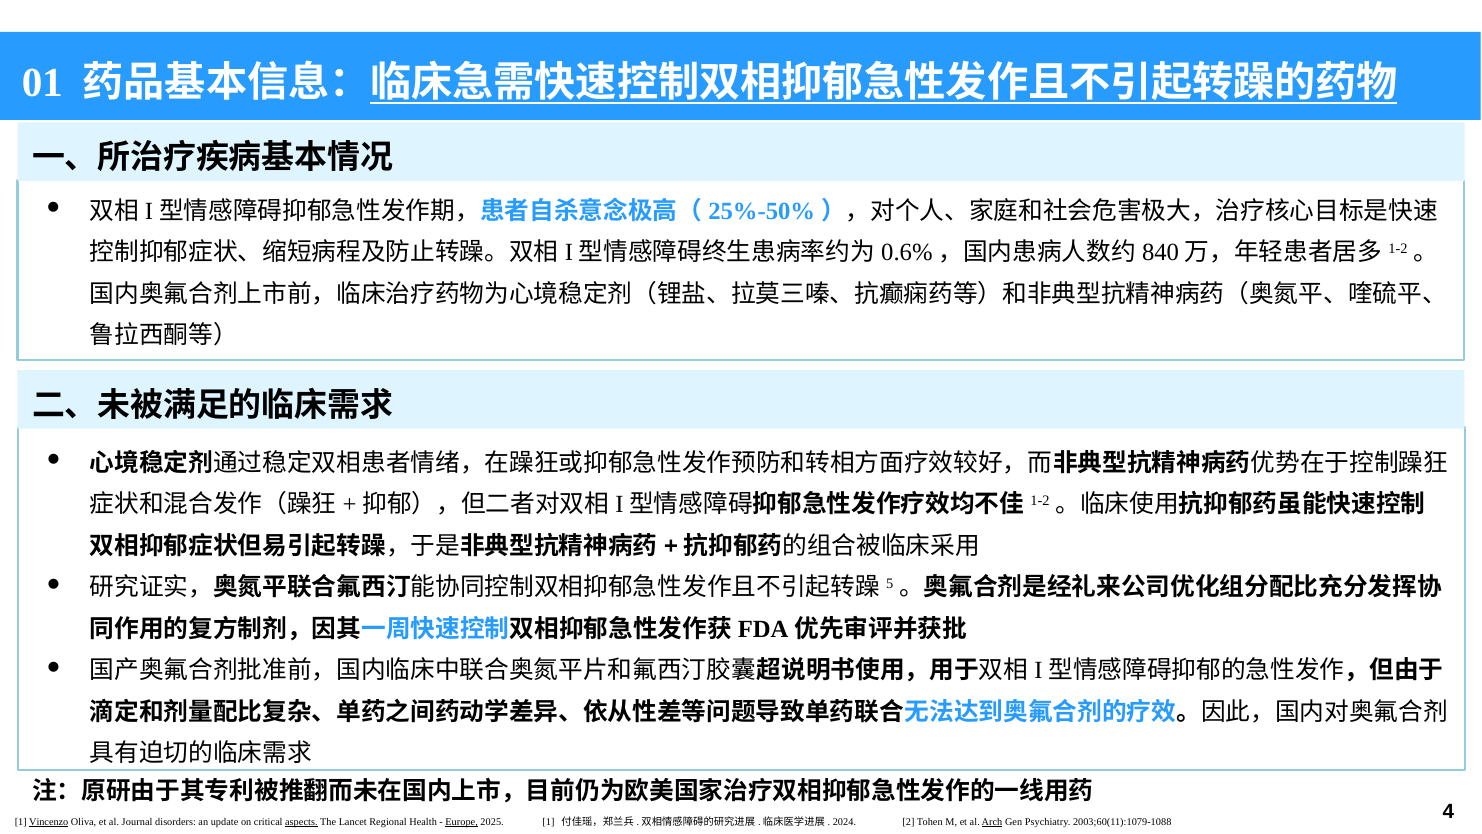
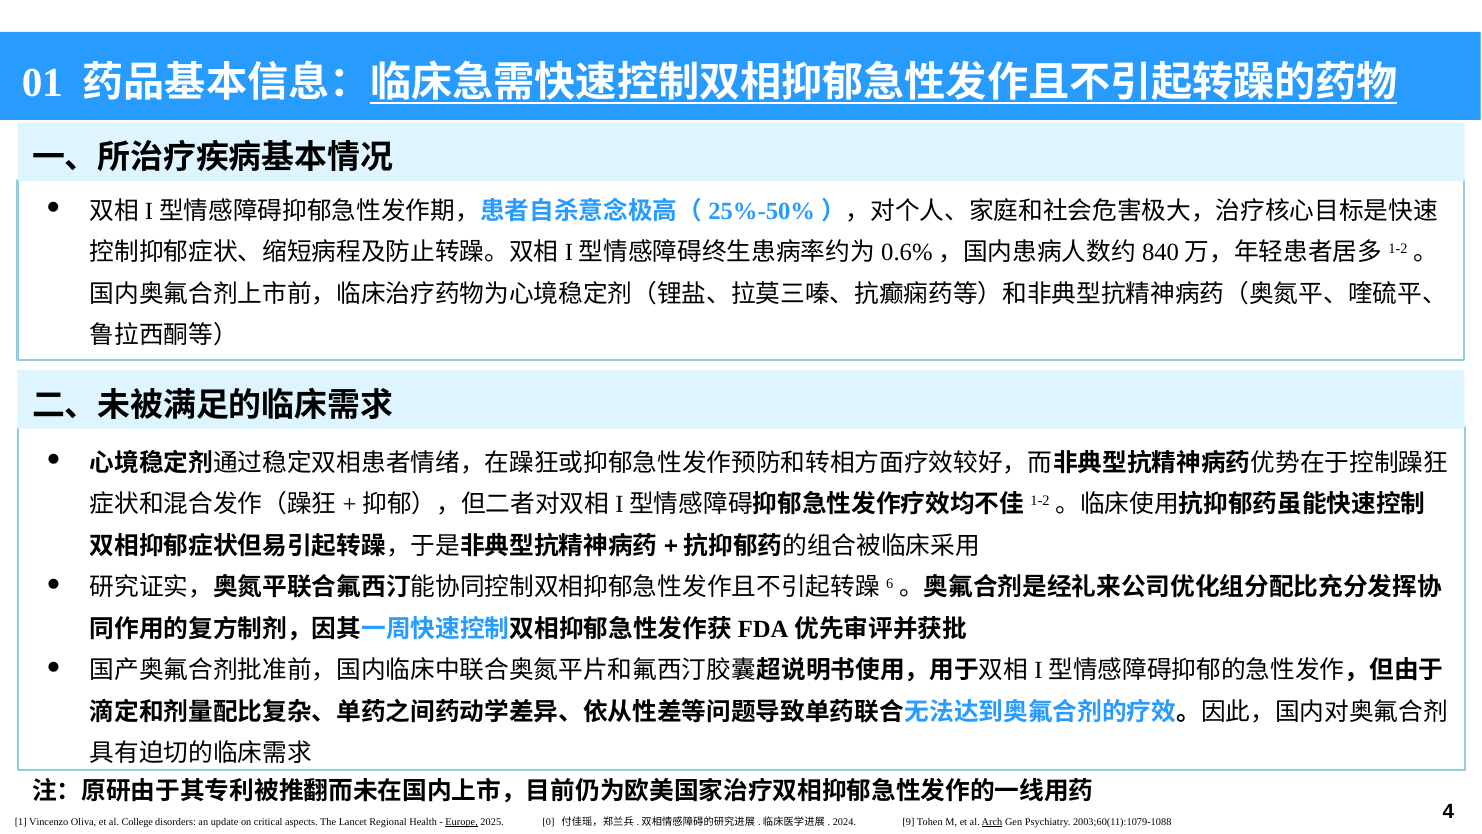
5: 5 -> 6
Vincenzo underline: present -> none
Journal: Journal -> College
aspects underline: present -> none
2025 1: 1 -> 0
2: 2 -> 9
